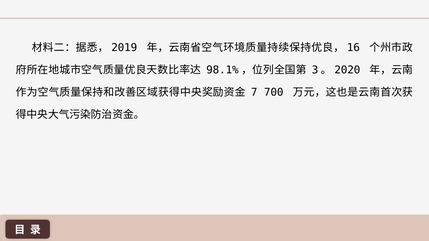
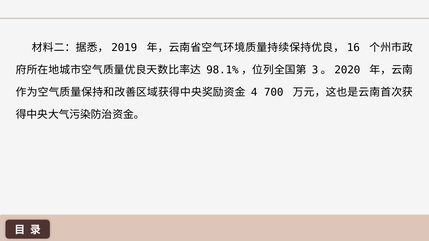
7: 7 -> 4
